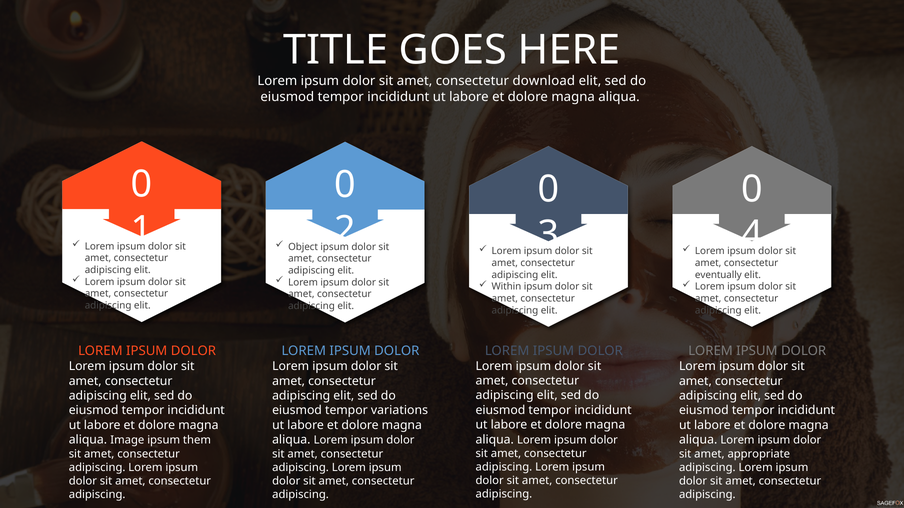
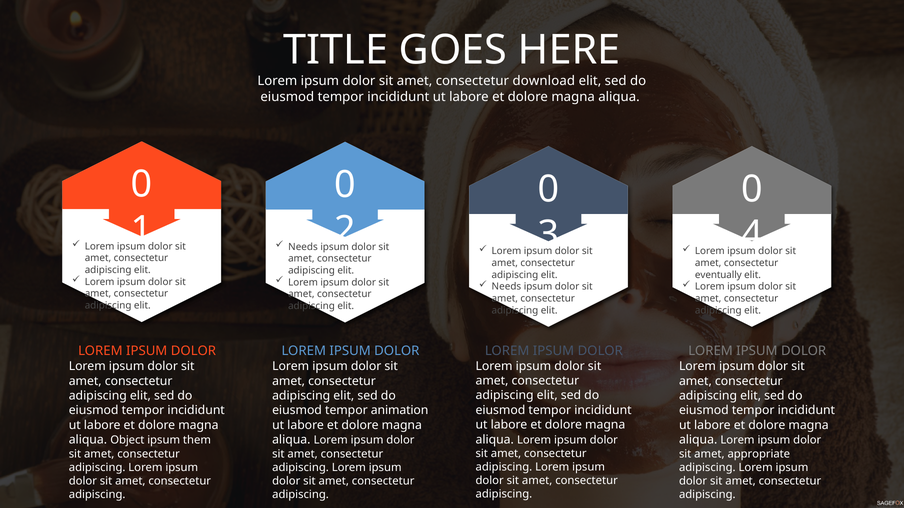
Object at (303, 247): Object -> Needs
Within at (506, 287): Within -> Needs
variations: variations -> animation
Image: Image -> Object
